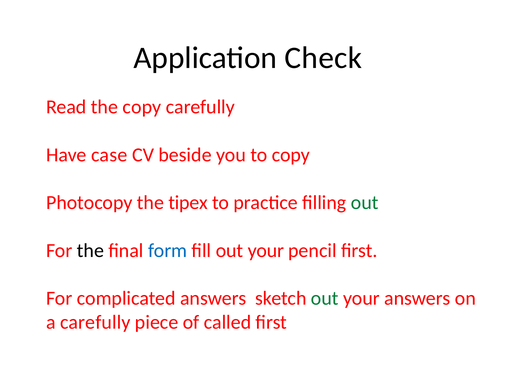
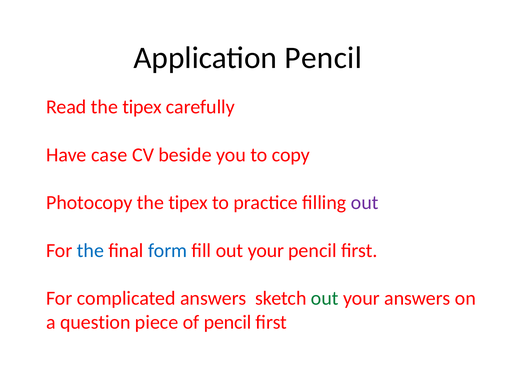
Application Check: Check -> Pencil
Read the copy: copy -> tipex
out at (365, 203) colour: green -> purple
the at (90, 251) colour: black -> blue
a carefully: carefully -> question
of called: called -> pencil
